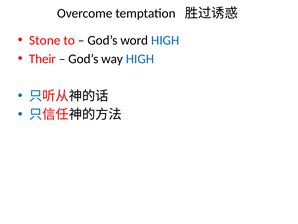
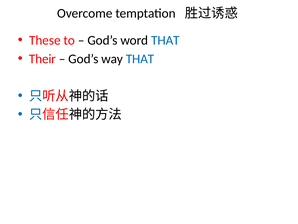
Stone: Stone -> These
word HIGH: HIGH -> THAT
way HIGH: HIGH -> THAT
